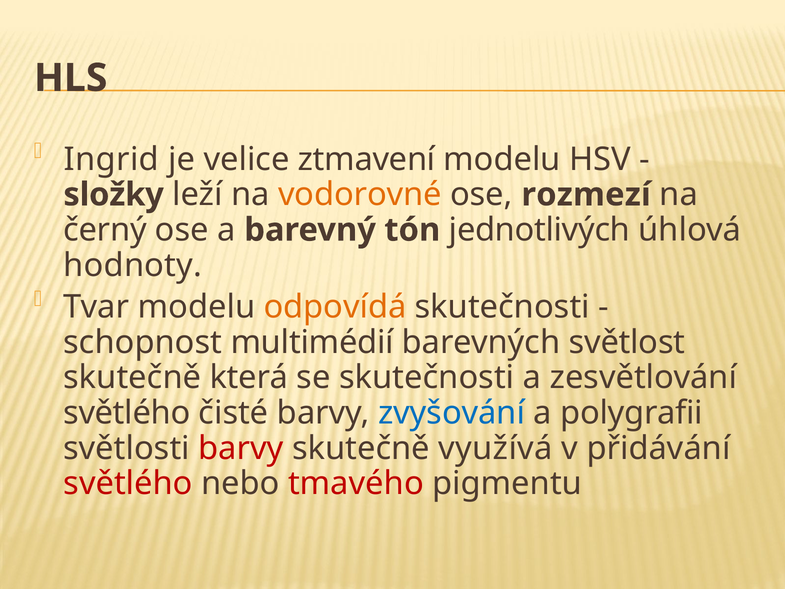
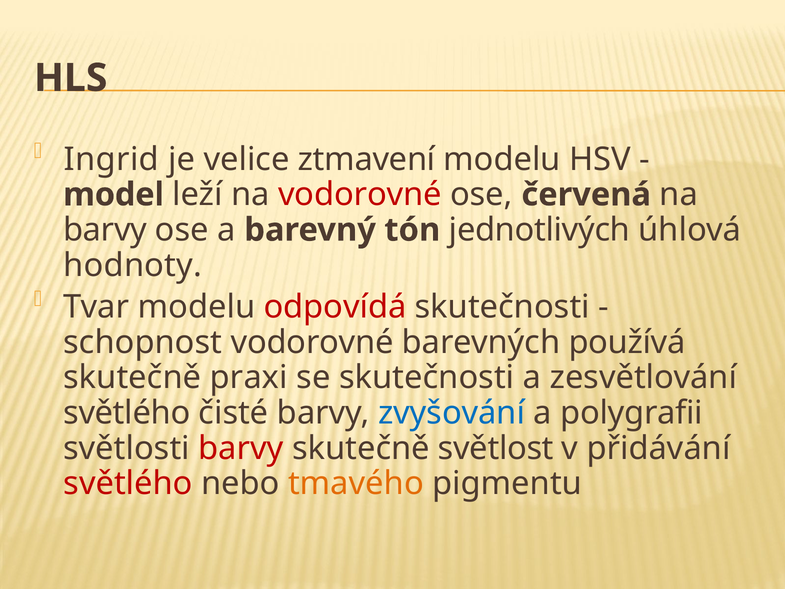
složky: složky -> model
vodorovné at (360, 195) colour: orange -> red
rozmezí: rozmezí -> červená
černý at (105, 230): černý -> barvy
odpovídá colour: orange -> red
schopnost multimédií: multimédií -> vodorovné
světlost: světlost -> používá
která: která -> praxi
využívá: využívá -> světlost
tmavého colour: red -> orange
